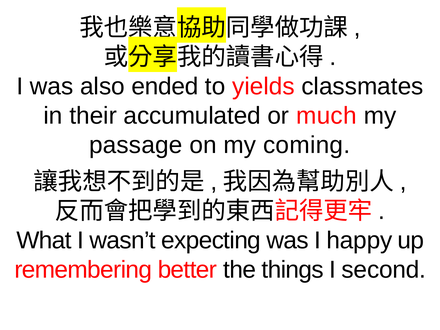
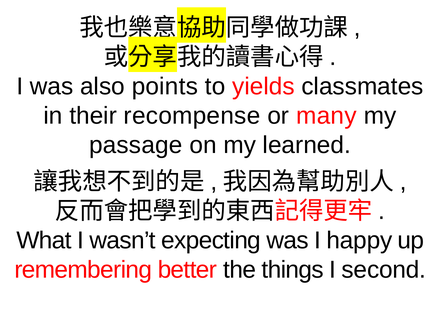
ended: ended -> points
accumulated: accumulated -> recompense
much: much -> many
coming: coming -> learned
